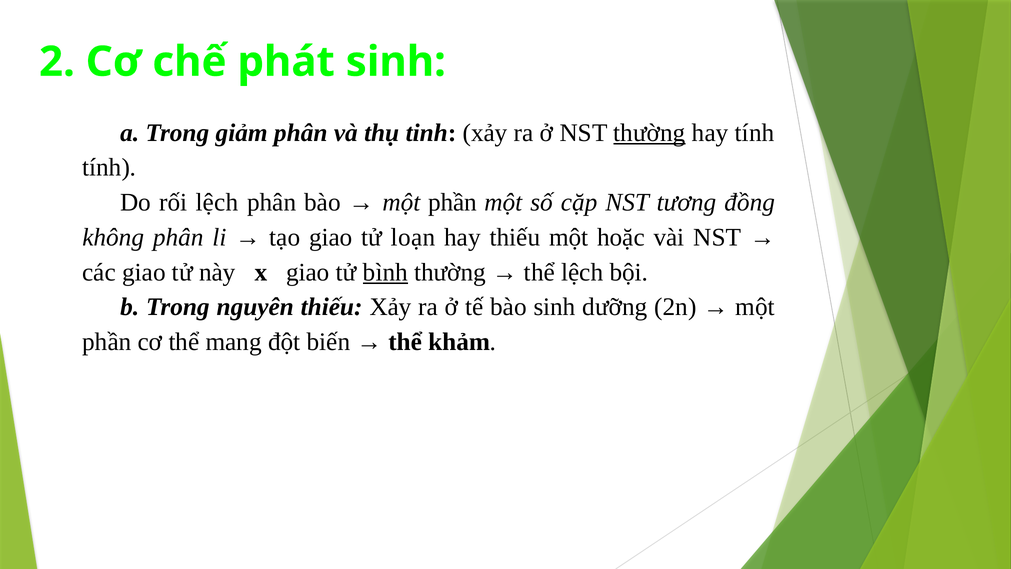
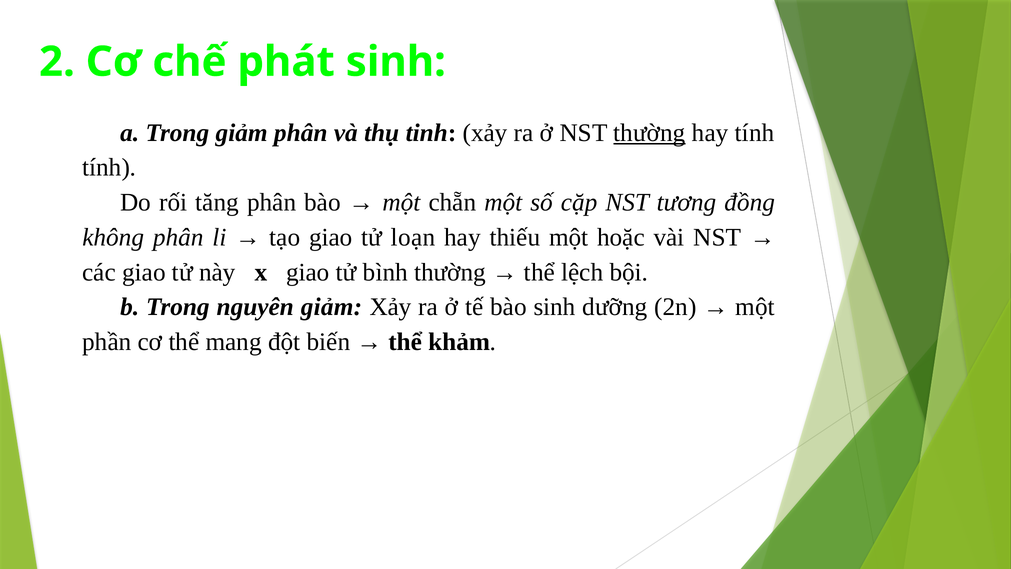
rối lệch: lệch -> tăng
phần at (452, 202): phần -> chẵn
bình underline: present -> none
nguyên thiếu: thiếu -> giảm
